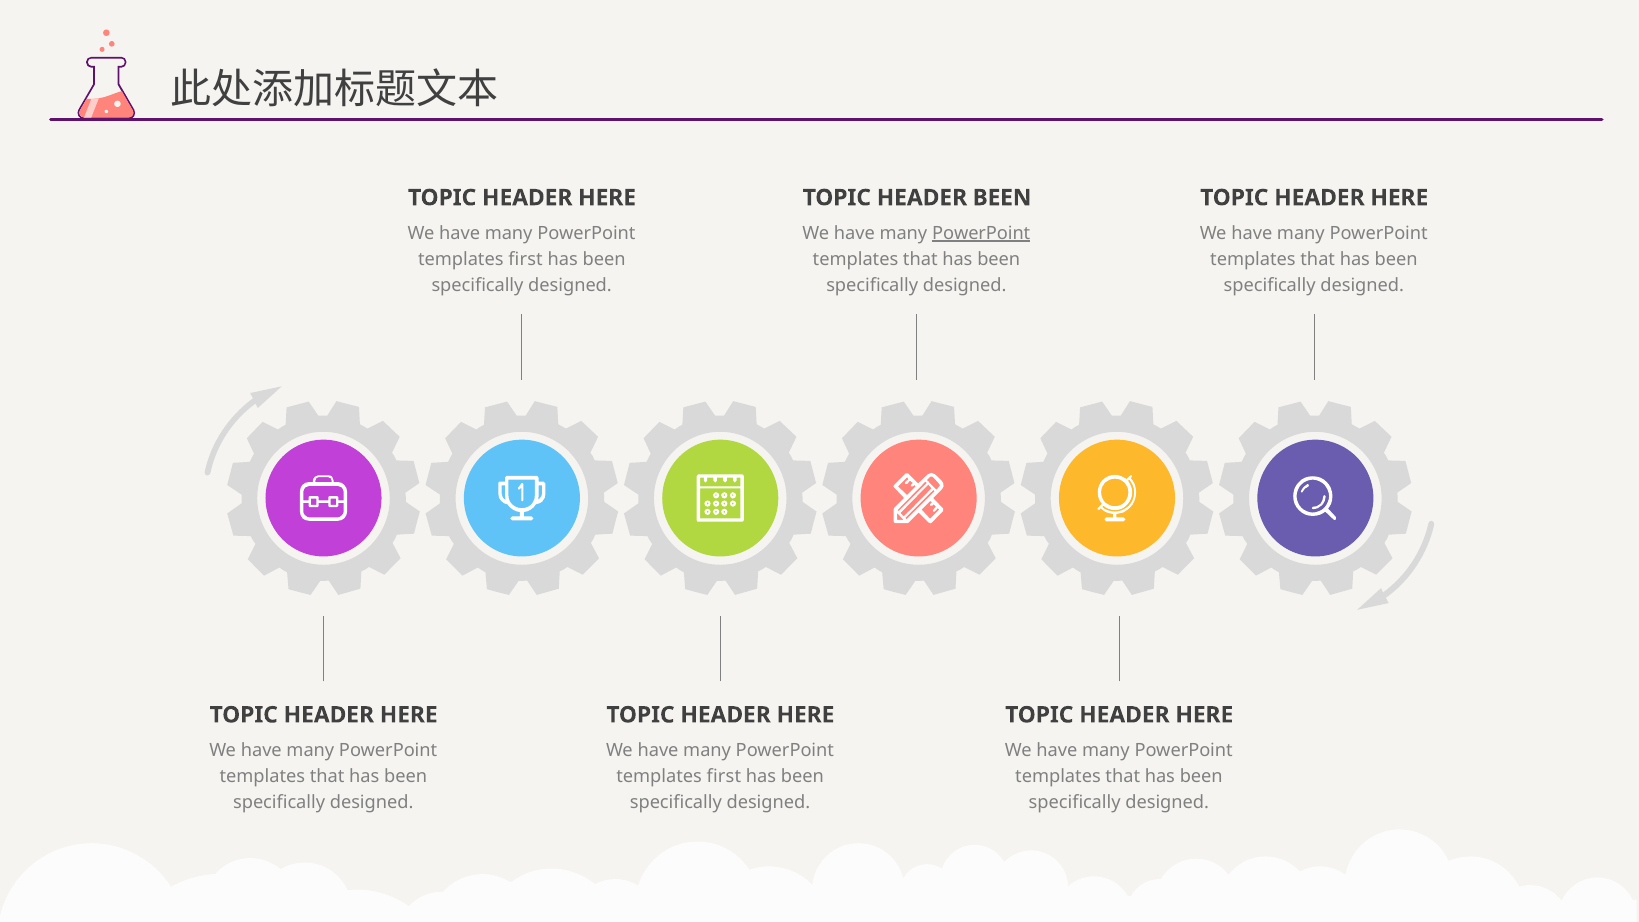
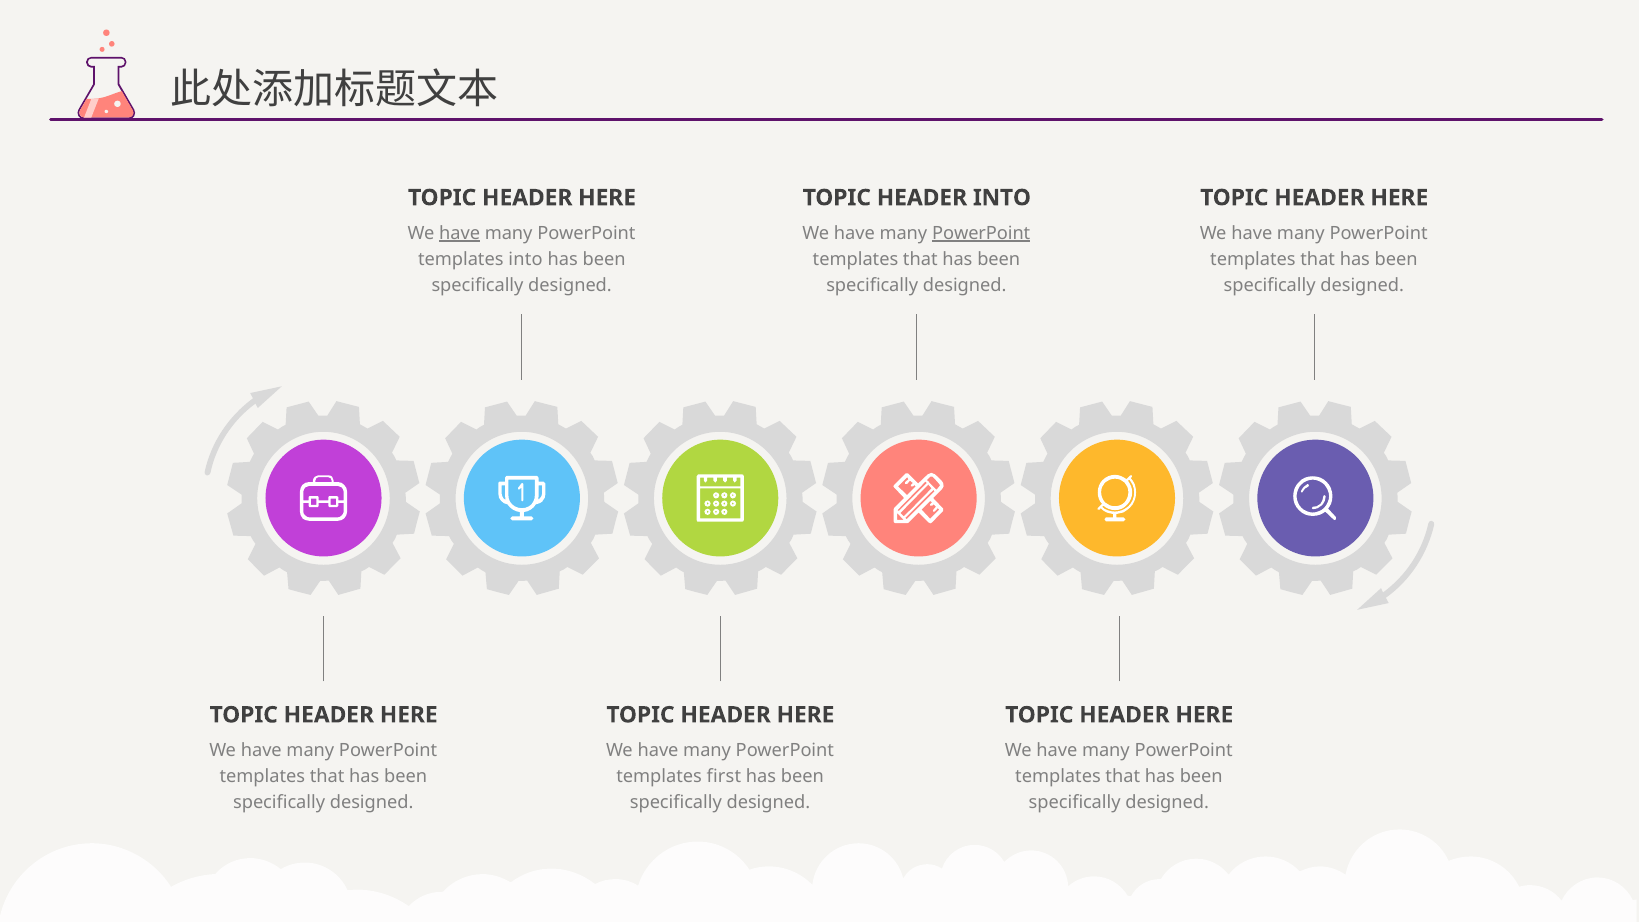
HEADER BEEN: BEEN -> INTO
have at (460, 233) underline: none -> present
first at (526, 259): first -> into
